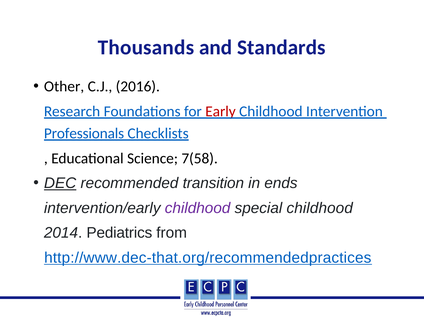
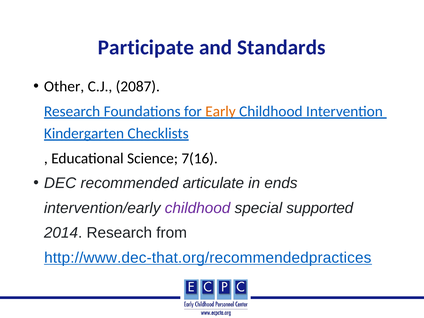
Thousands: Thousands -> Participate
2016: 2016 -> 2087
Early colour: red -> orange
Professionals: Professionals -> Kindergarten
7(58: 7(58 -> 7(16
DEC underline: present -> none
transition: transition -> articulate
special childhood: childhood -> supported
2014 Pediatrics: Pediatrics -> Research
